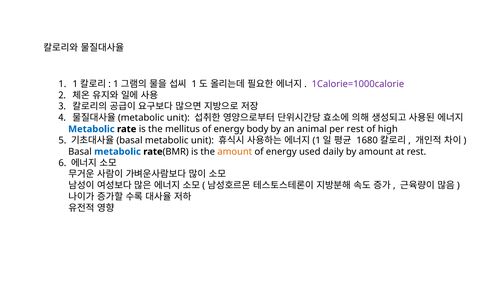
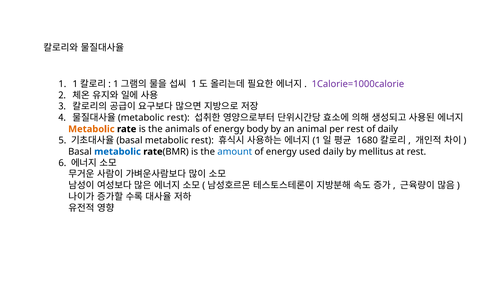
unit at (178, 118): unit -> rest
Metabolic at (91, 129) colour: blue -> orange
mellitus: mellitus -> animals
of high: high -> daily
metabolic unit: unit -> rest
amount at (235, 152) colour: orange -> blue
by amount: amount -> mellitus
